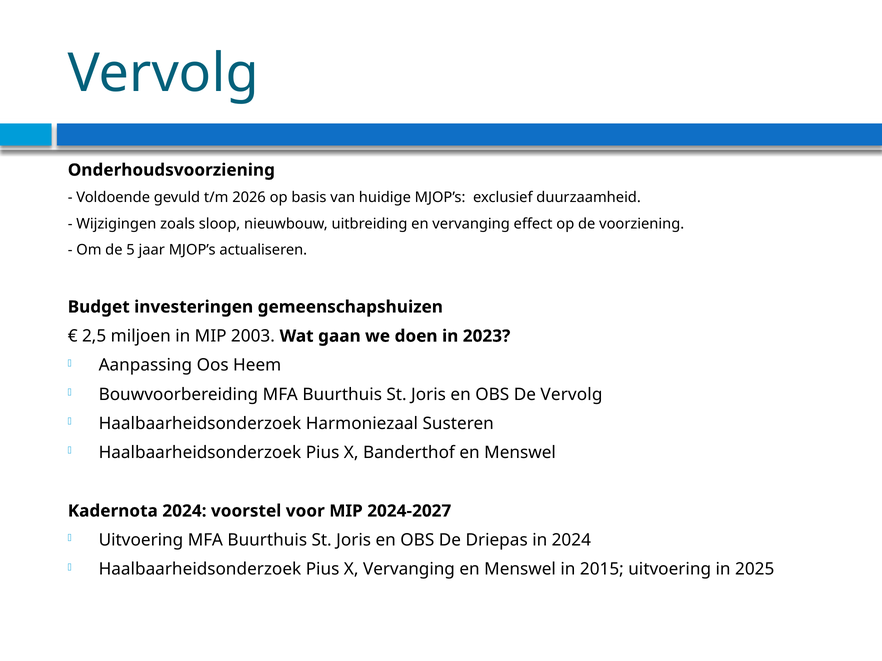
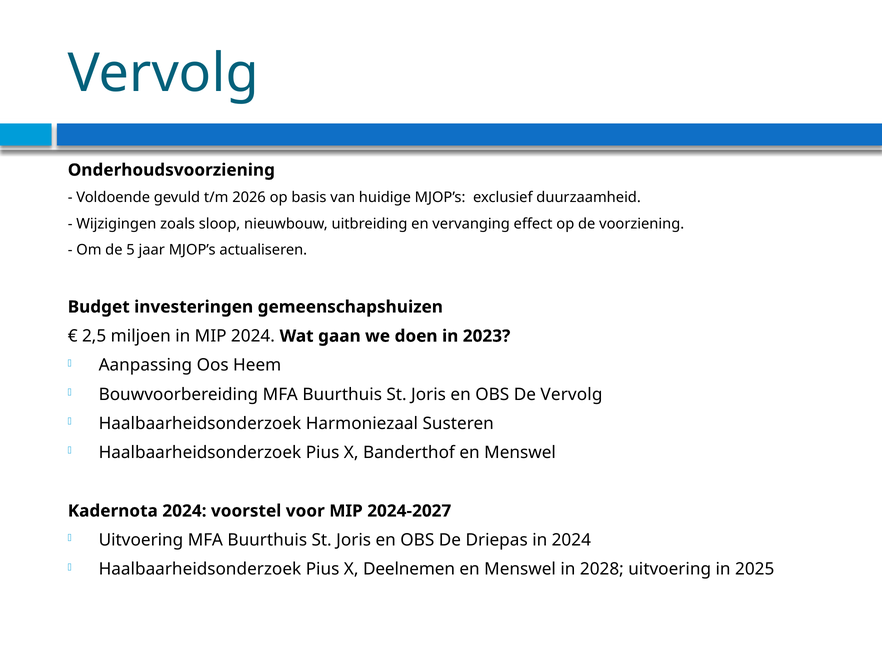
MIP 2003: 2003 -> 2024
X Vervanging: Vervanging -> Deelnemen
2015: 2015 -> 2028
